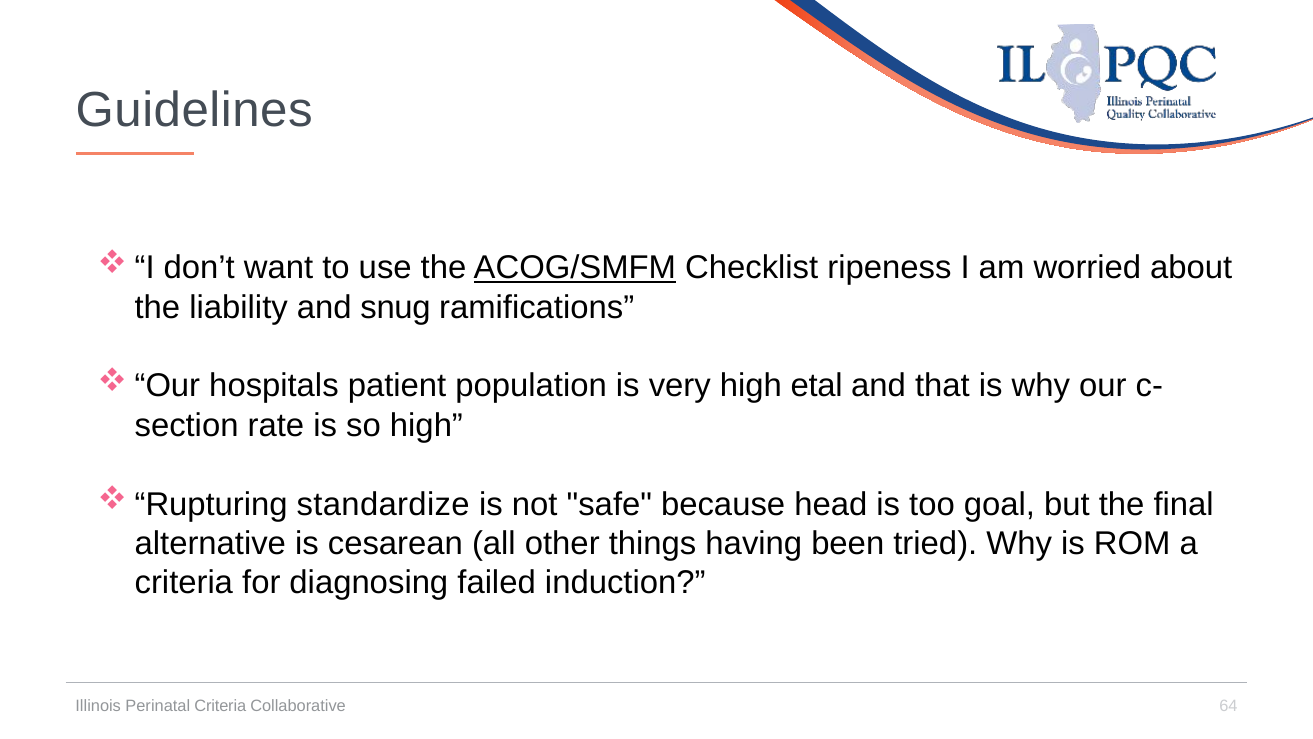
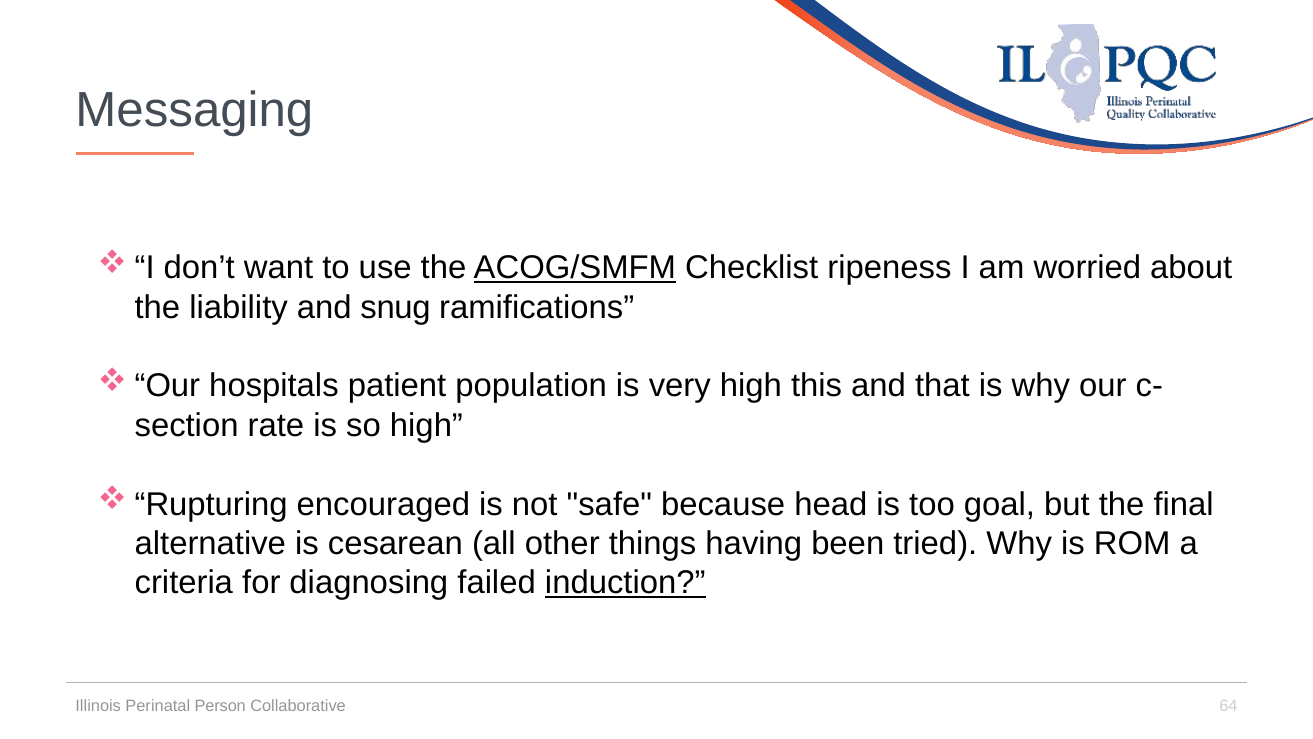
Guidelines: Guidelines -> Messaging
etal: etal -> this
standardize: standardize -> encouraged
induction underline: none -> present
Perinatal Criteria: Criteria -> Person
